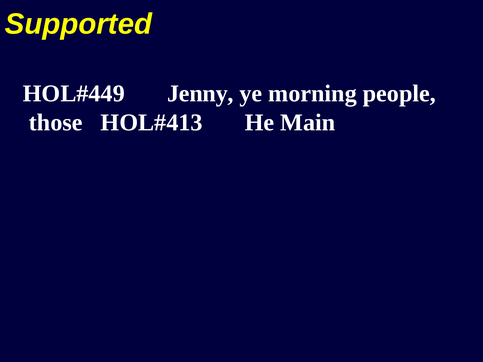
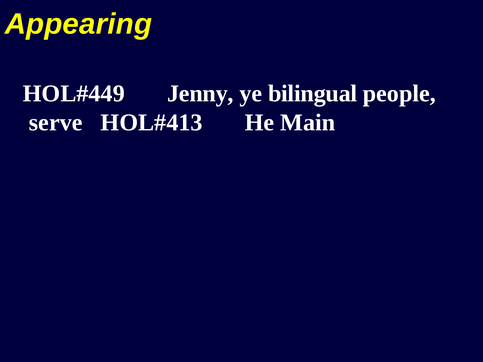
Supported: Supported -> Appearing
morning: morning -> bilingual
those: those -> serve
